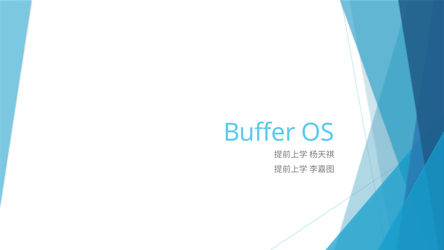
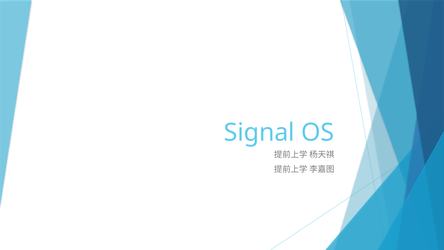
Buffer: Buffer -> Signal
